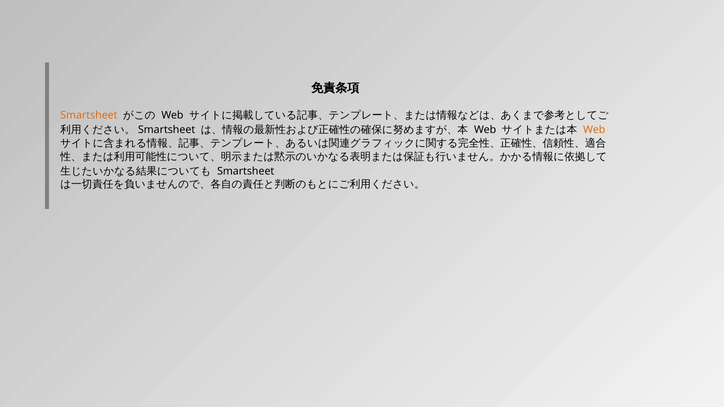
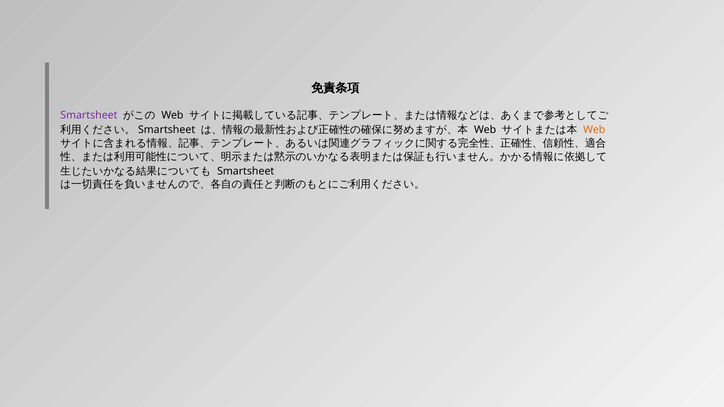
Smartsheet at (89, 115) colour: orange -> purple
